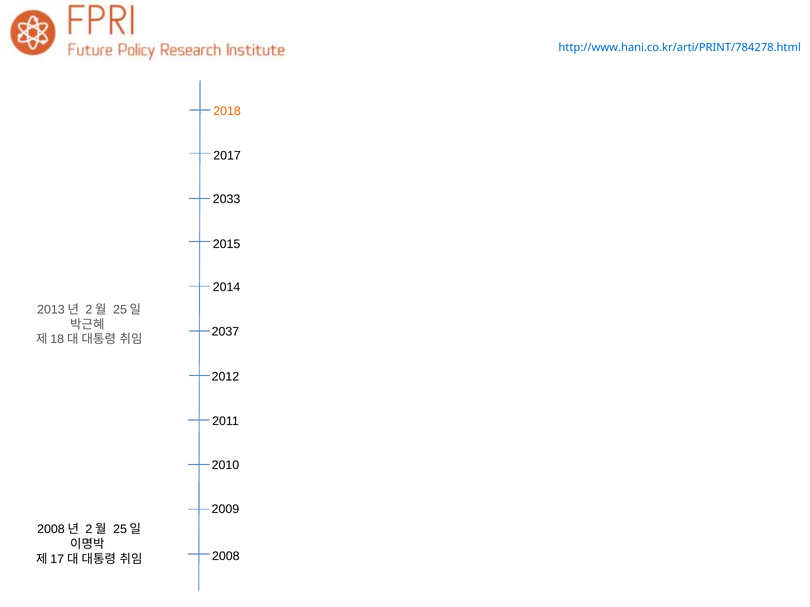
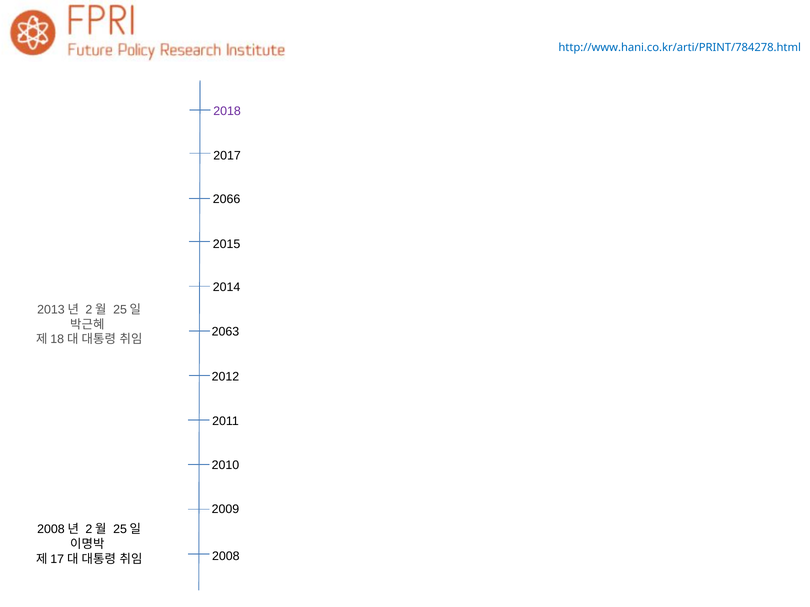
2018 colour: orange -> purple
2033: 2033 -> 2066
2037: 2037 -> 2063
